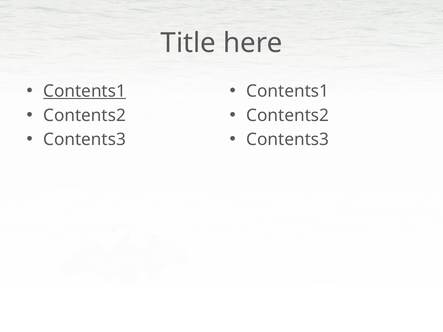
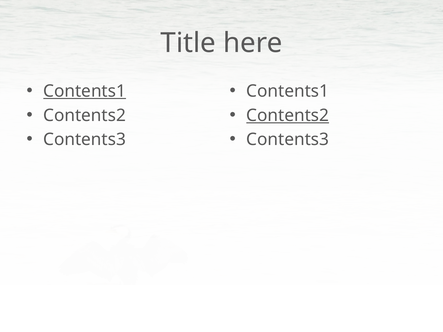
Contents2 at (288, 115) underline: none -> present
